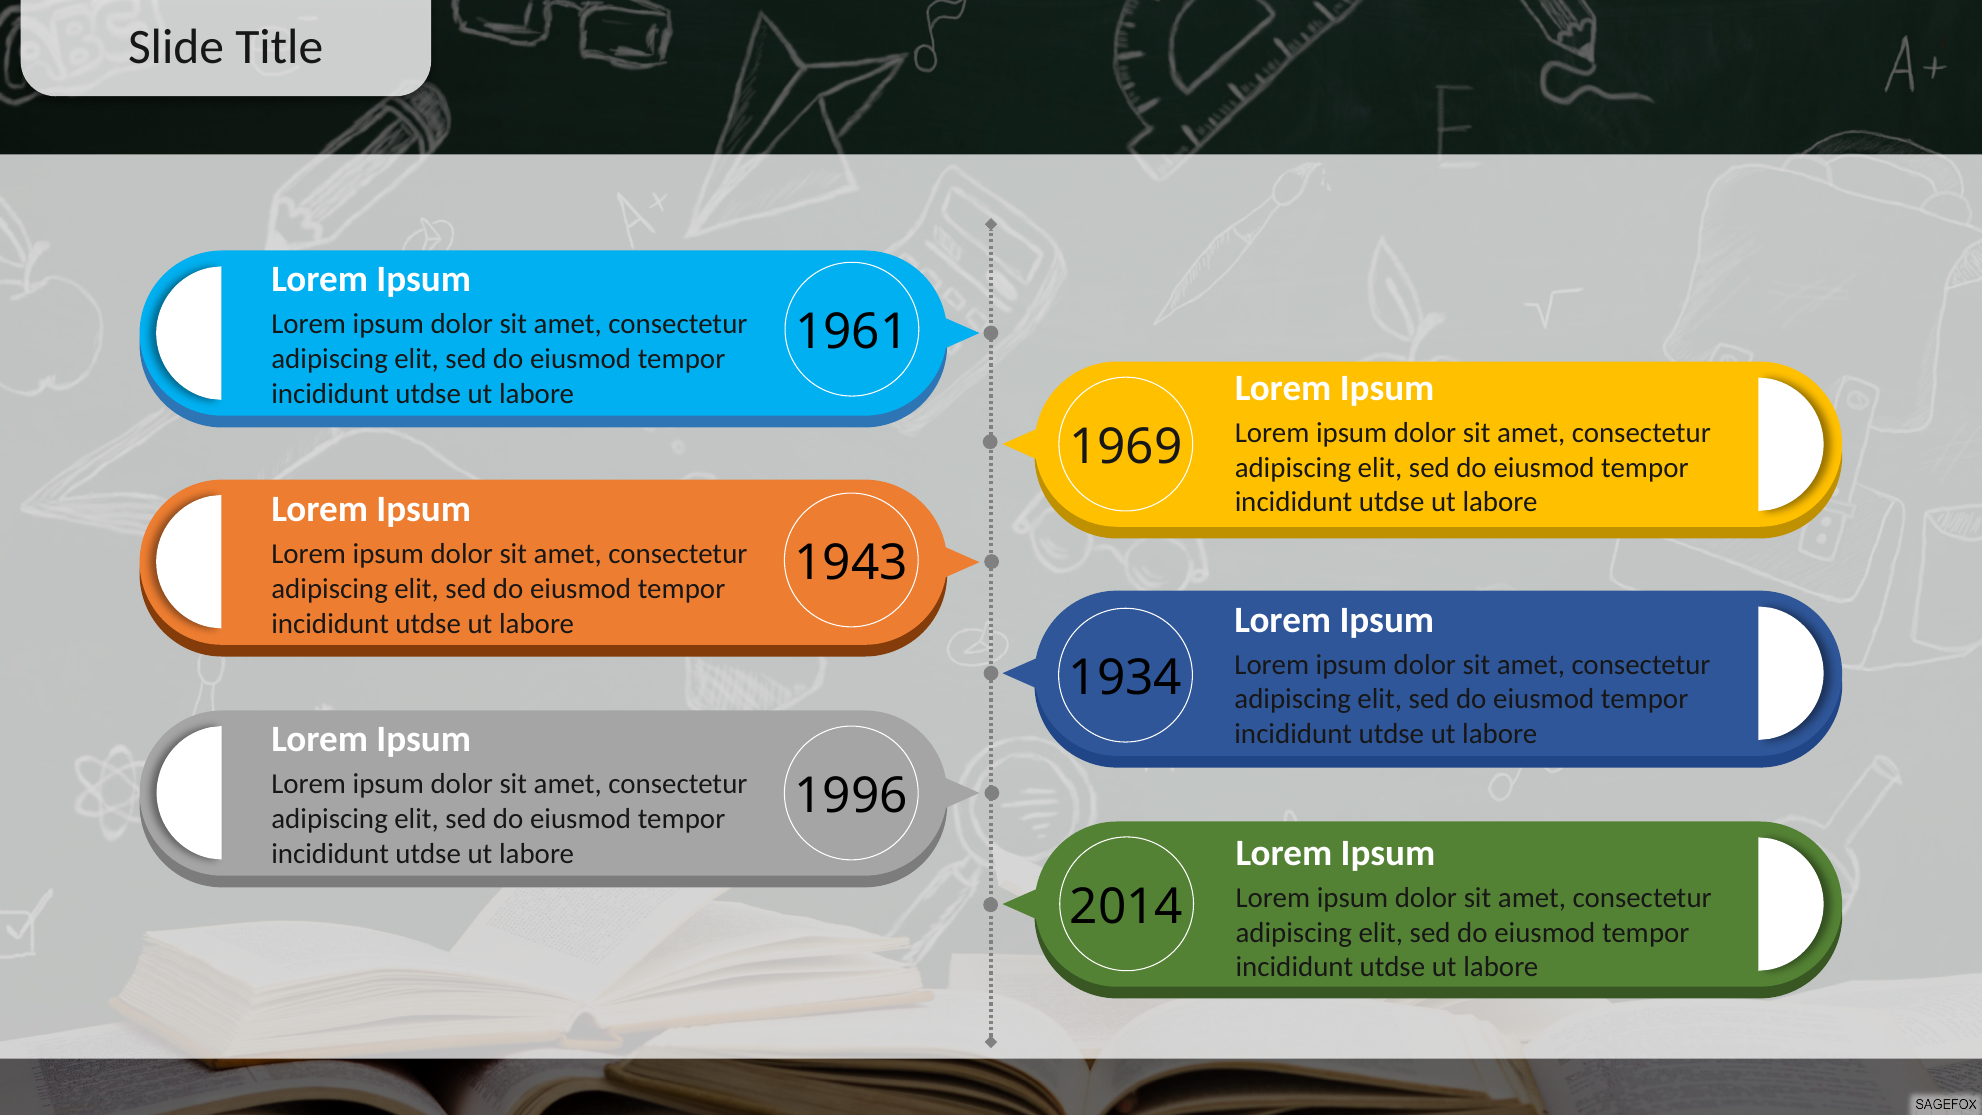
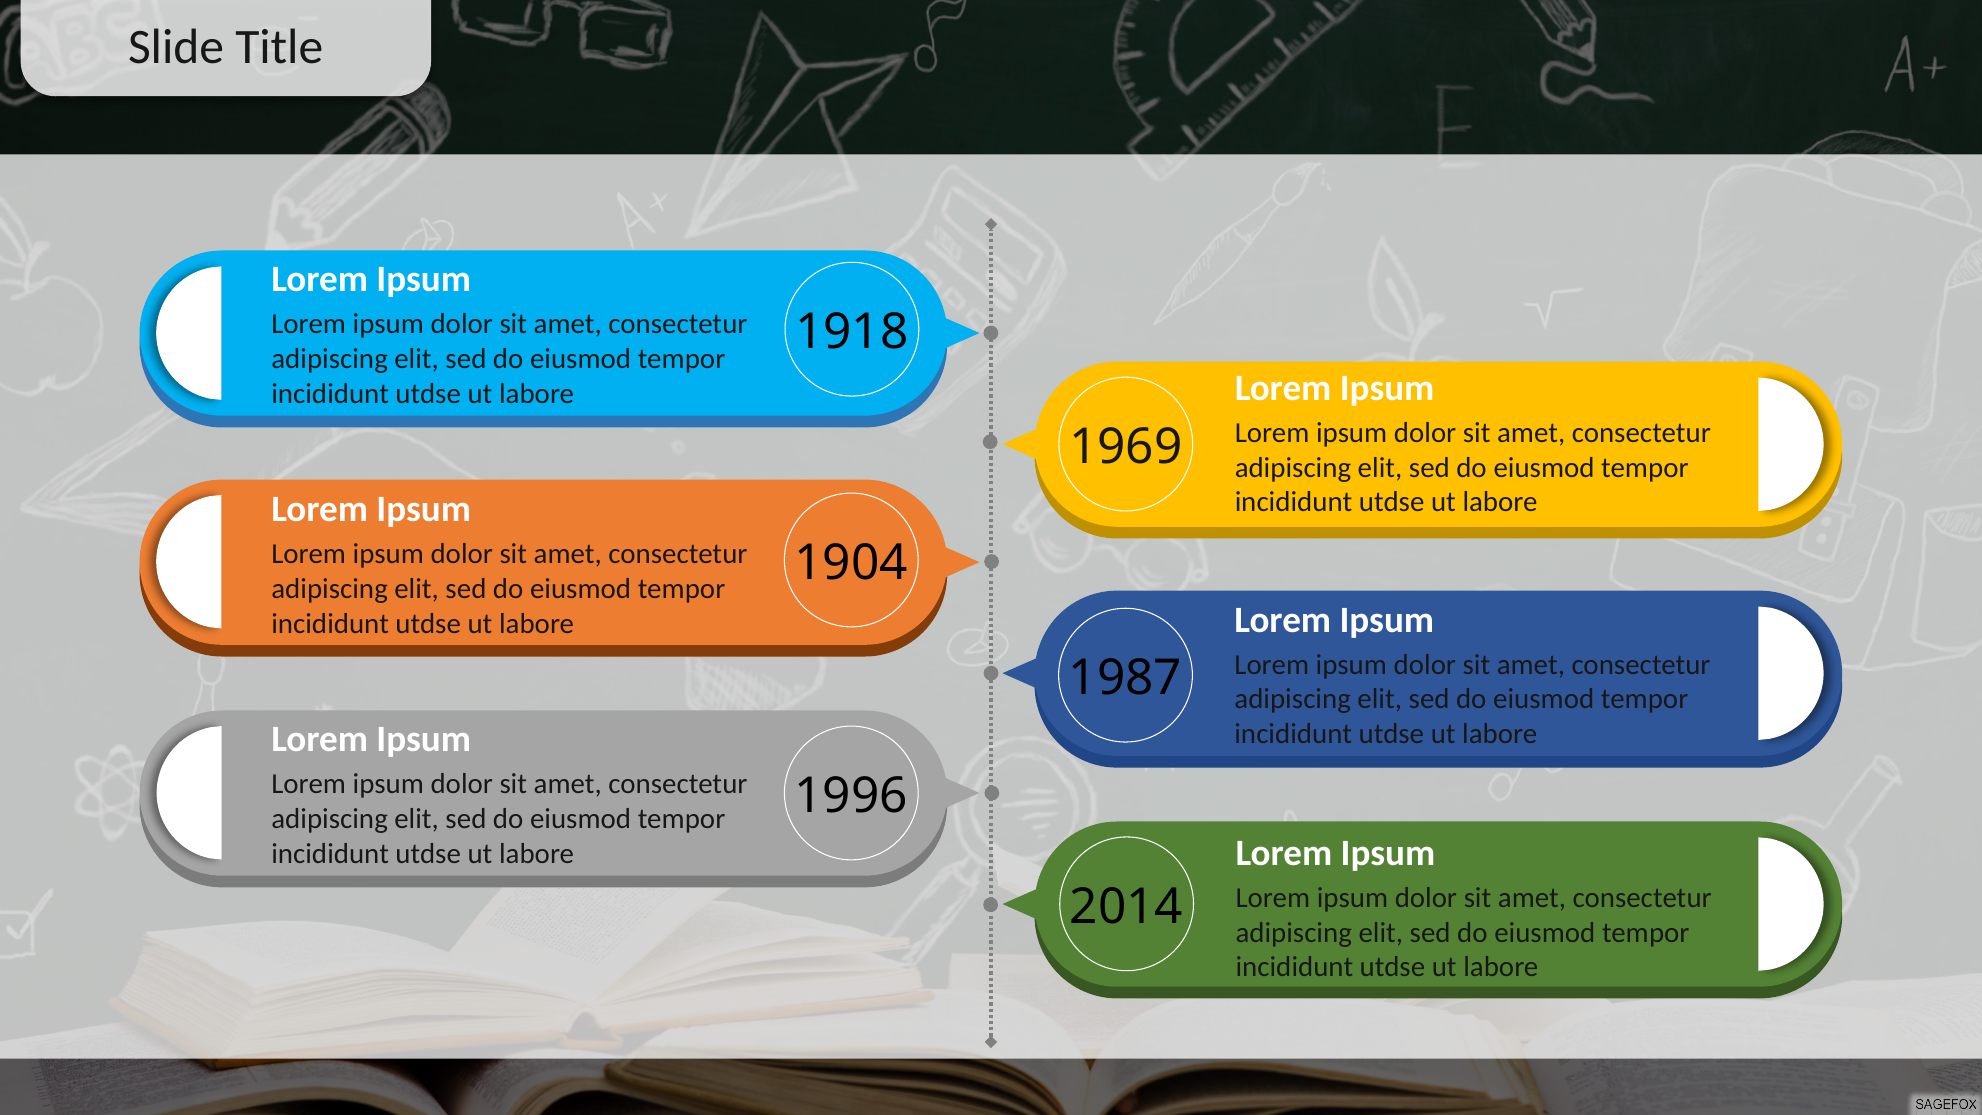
1961: 1961 -> 1918
1943: 1943 -> 1904
1934: 1934 -> 1987
